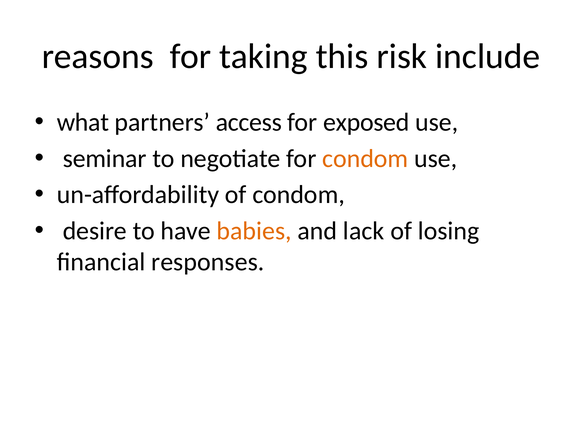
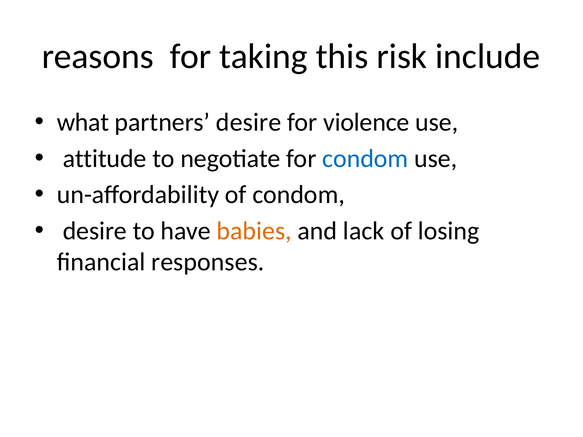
partners access: access -> desire
exposed: exposed -> violence
seminar: seminar -> attitude
condom at (365, 159) colour: orange -> blue
